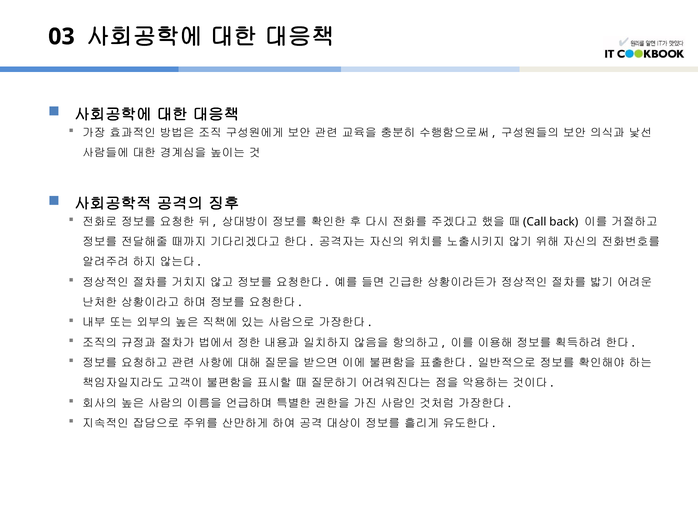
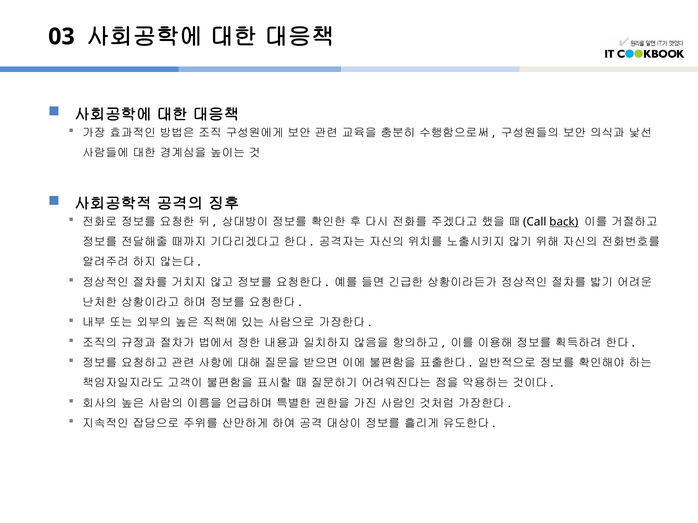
back underline: none -> present
